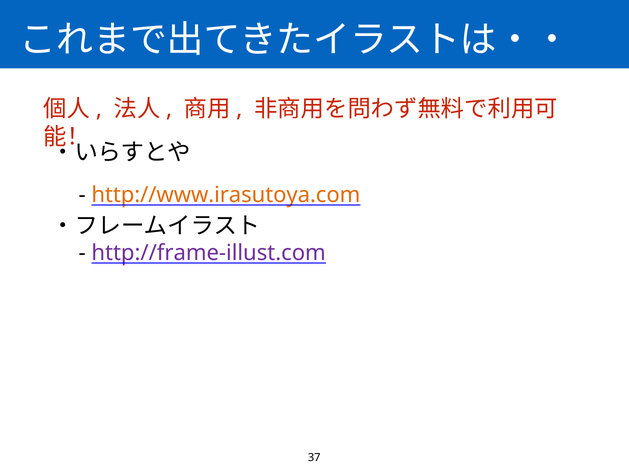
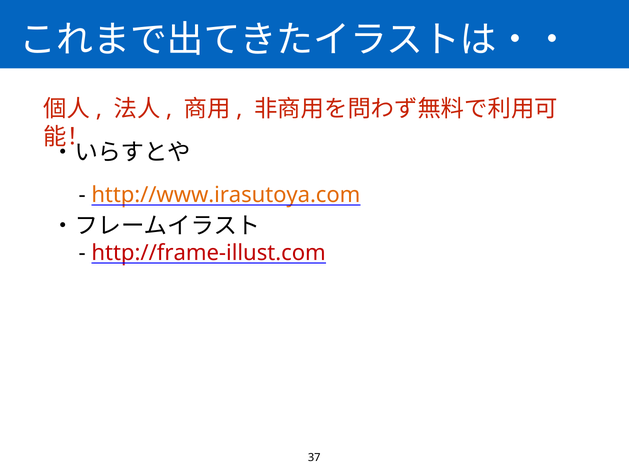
http://frame-illust.com colour: purple -> red
